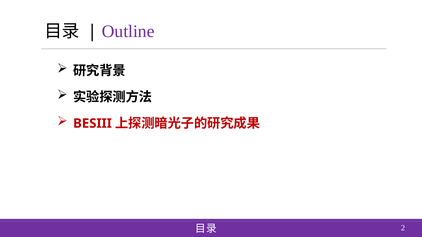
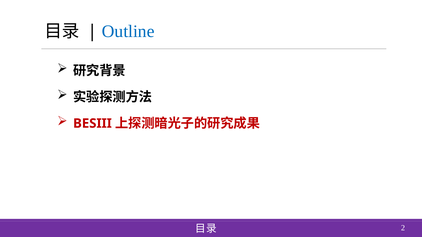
Outline colour: purple -> blue
